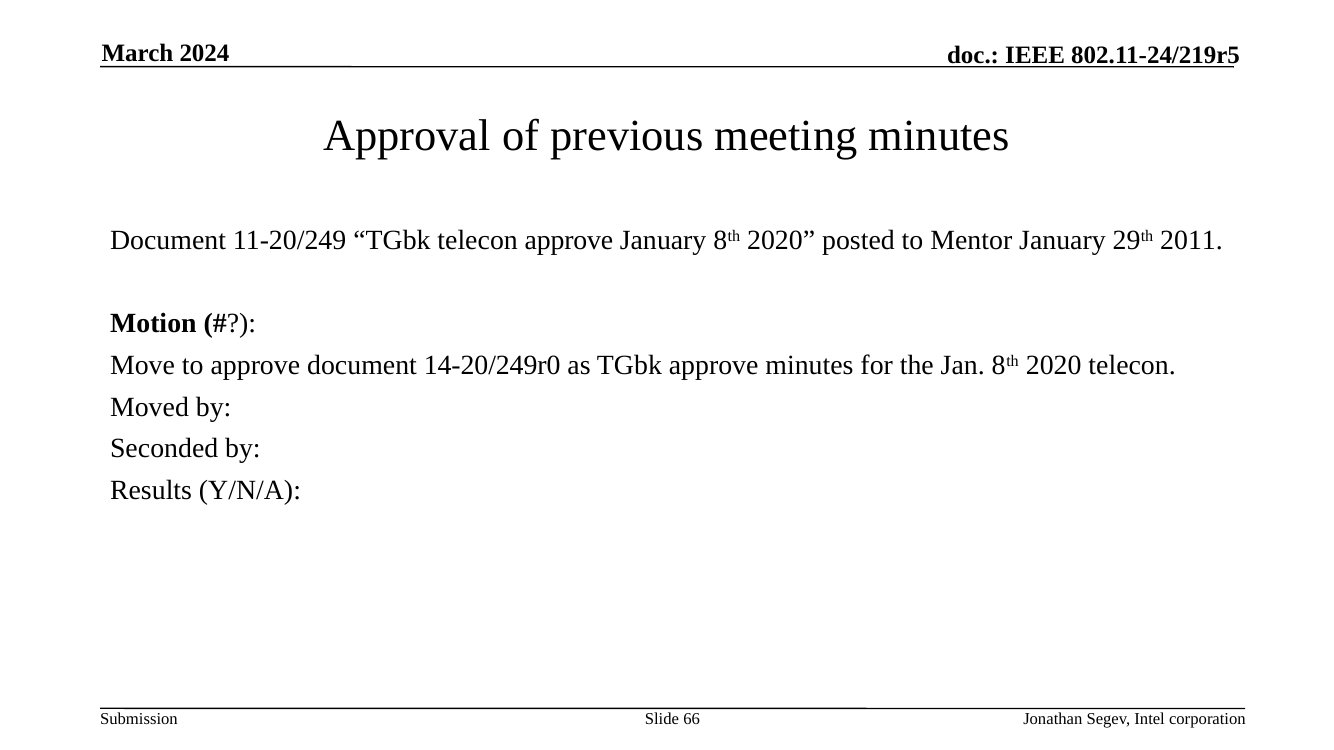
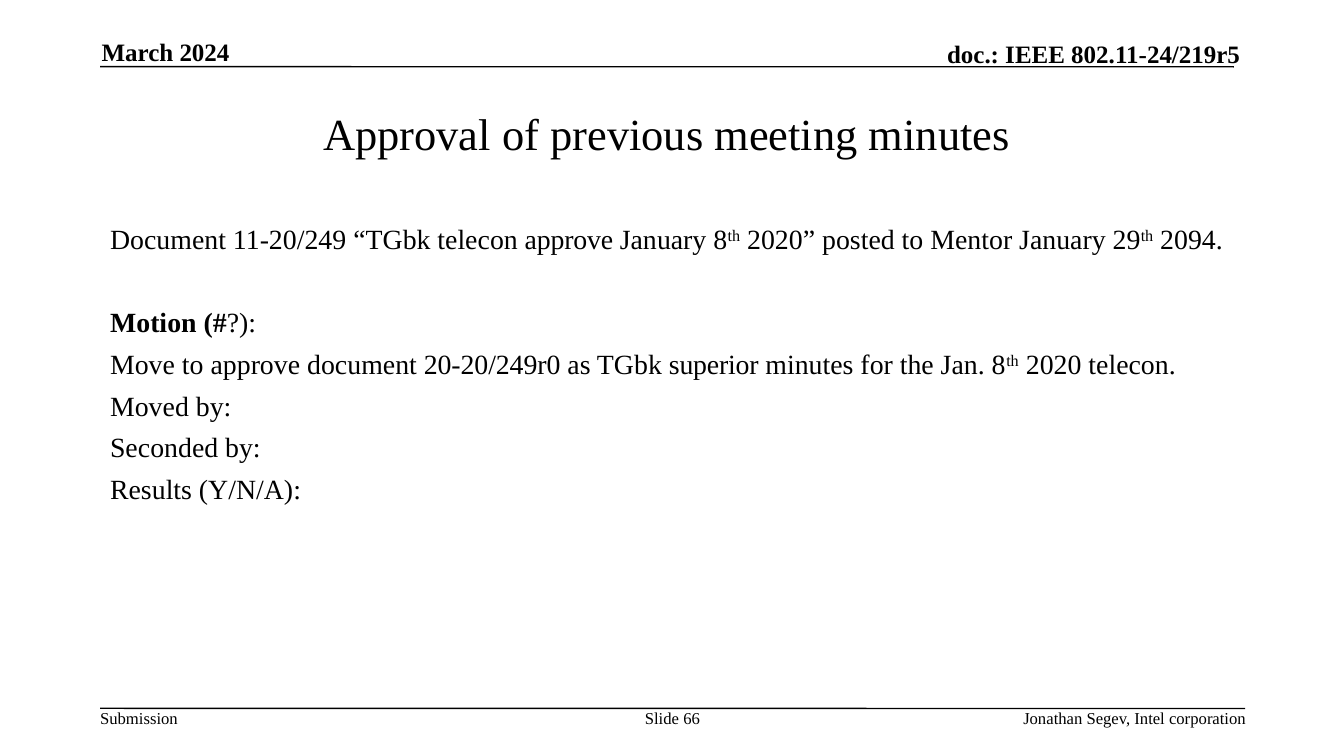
2011: 2011 -> 2094
14-20/249r0: 14-20/249r0 -> 20-20/249r0
TGbk approve: approve -> superior
